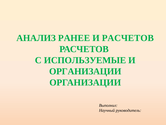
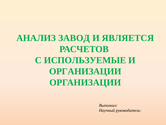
РАНЕЕ: РАНЕЕ -> ЗАВОД
И РАСЧЕТОВ: РАСЧЕТОВ -> ЯВЛЯЕТСЯ
